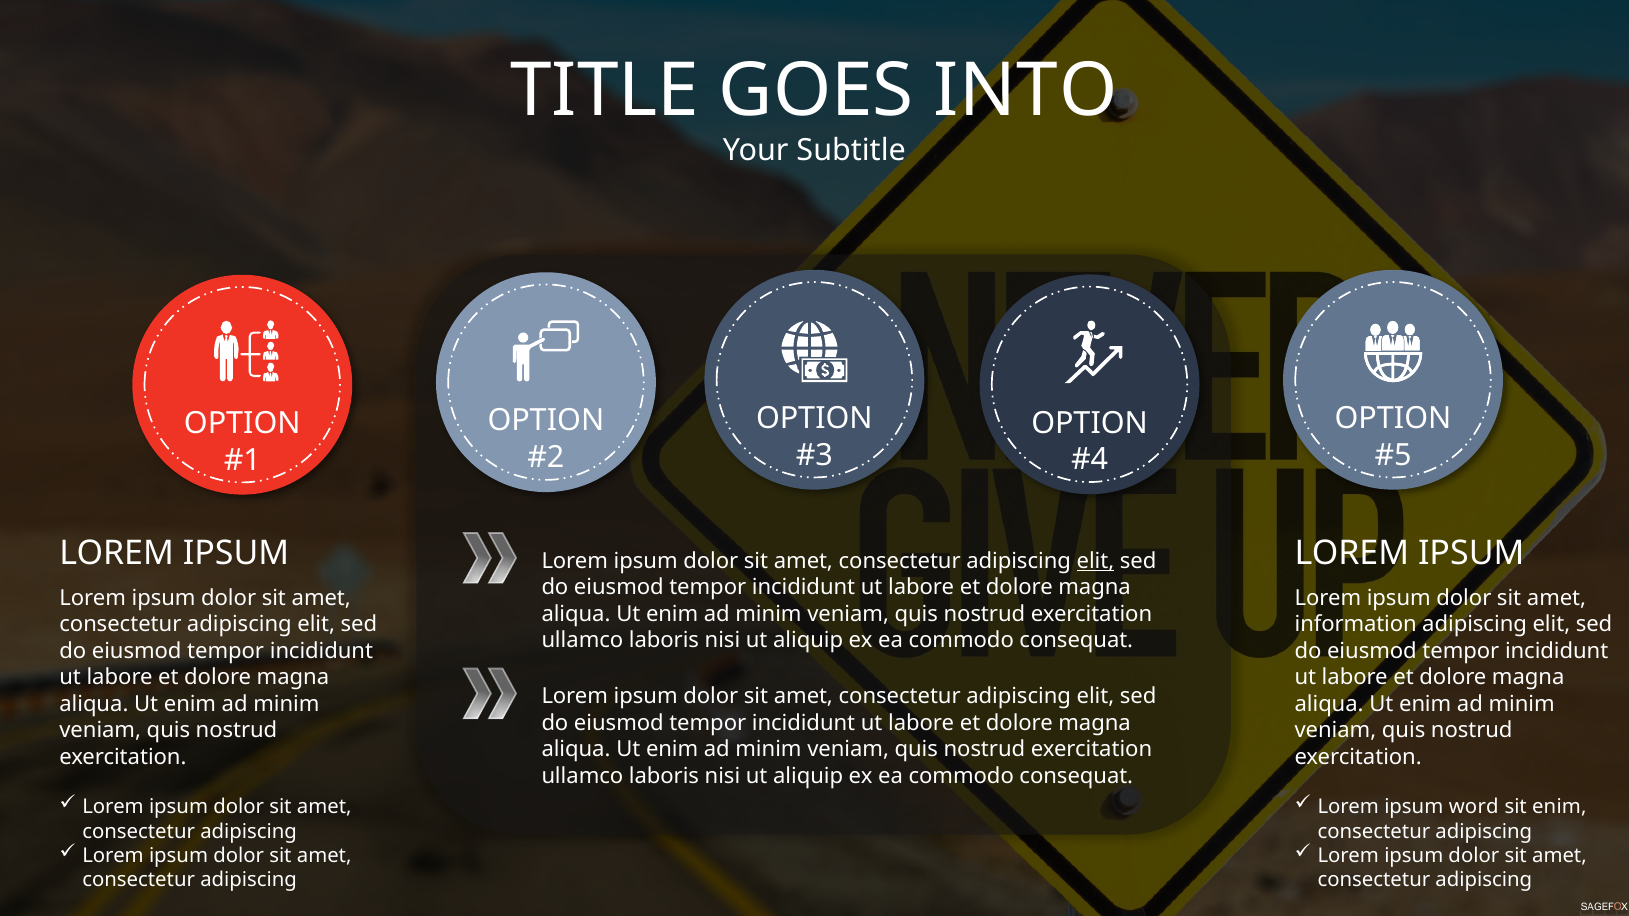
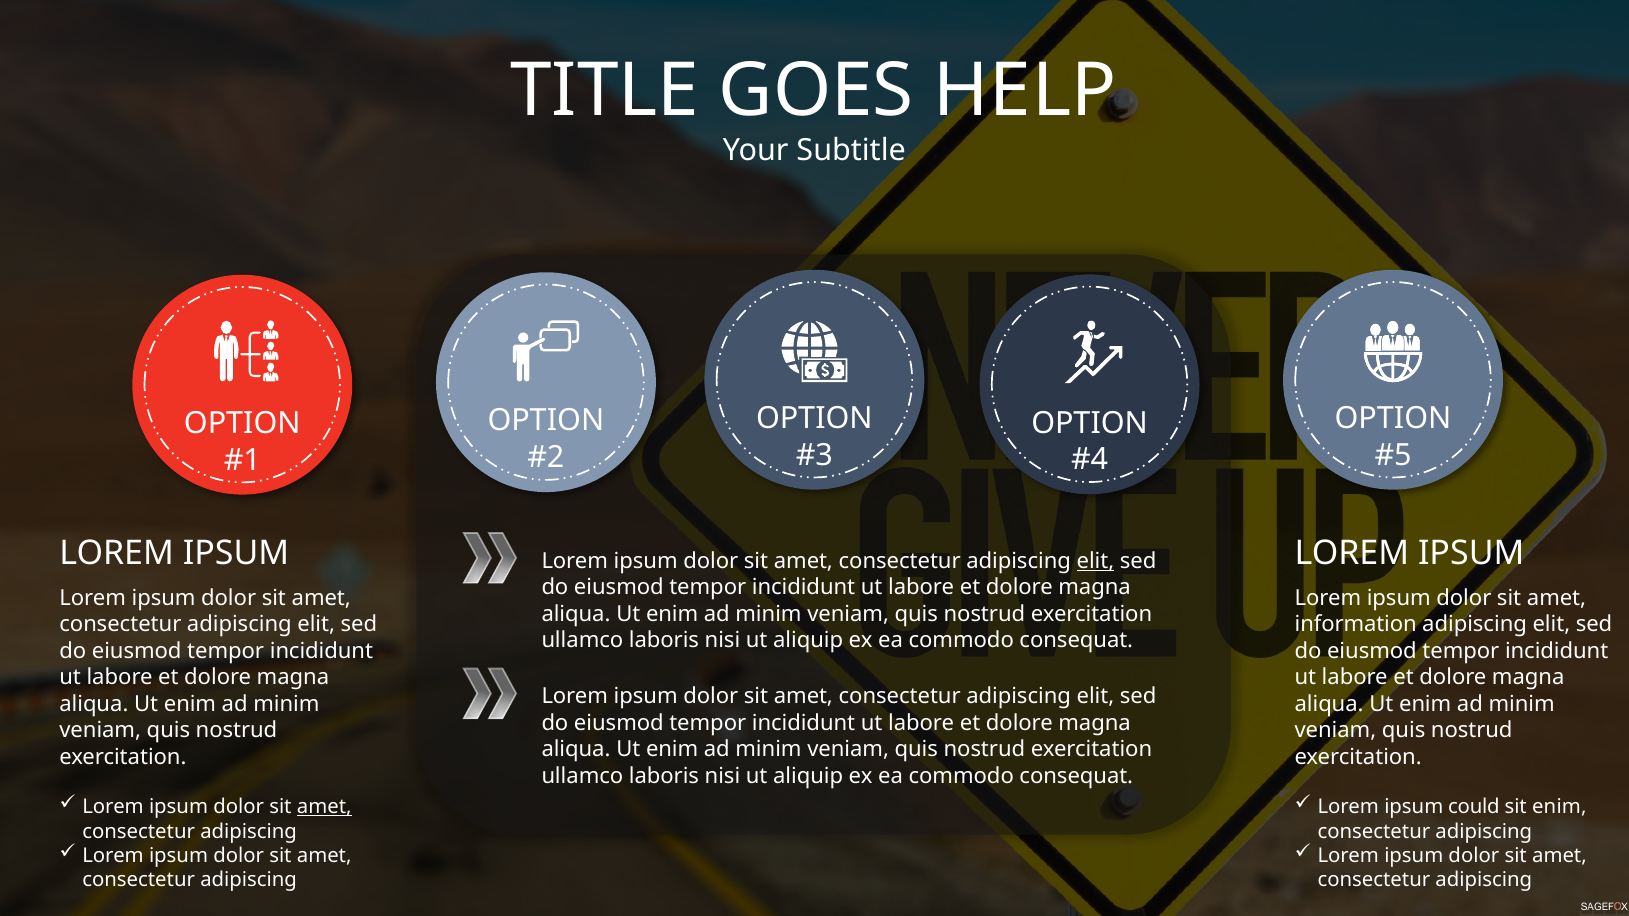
INTO: INTO -> HELP
amet at (324, 807) underline: none -> present
word: word -> could
